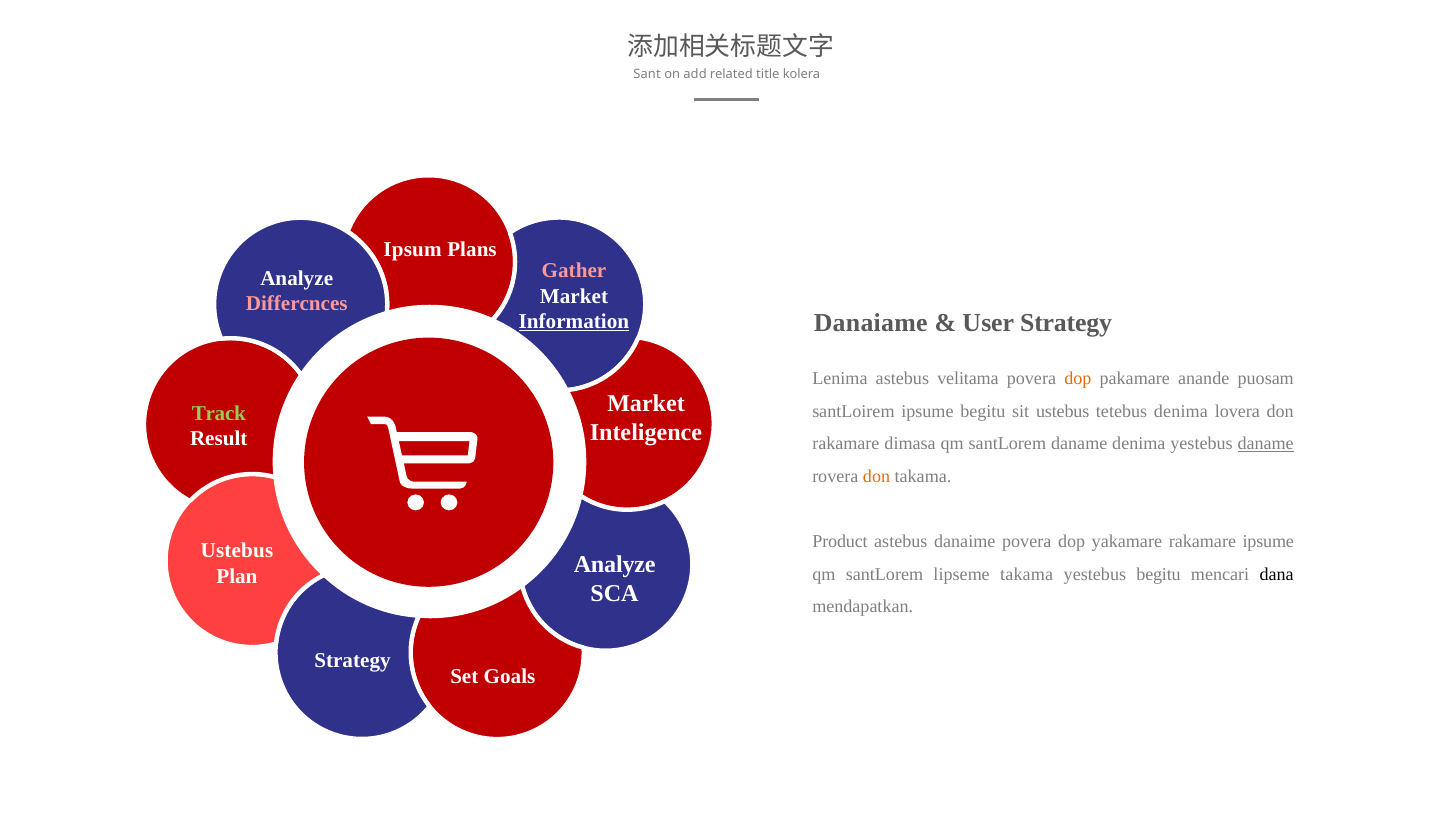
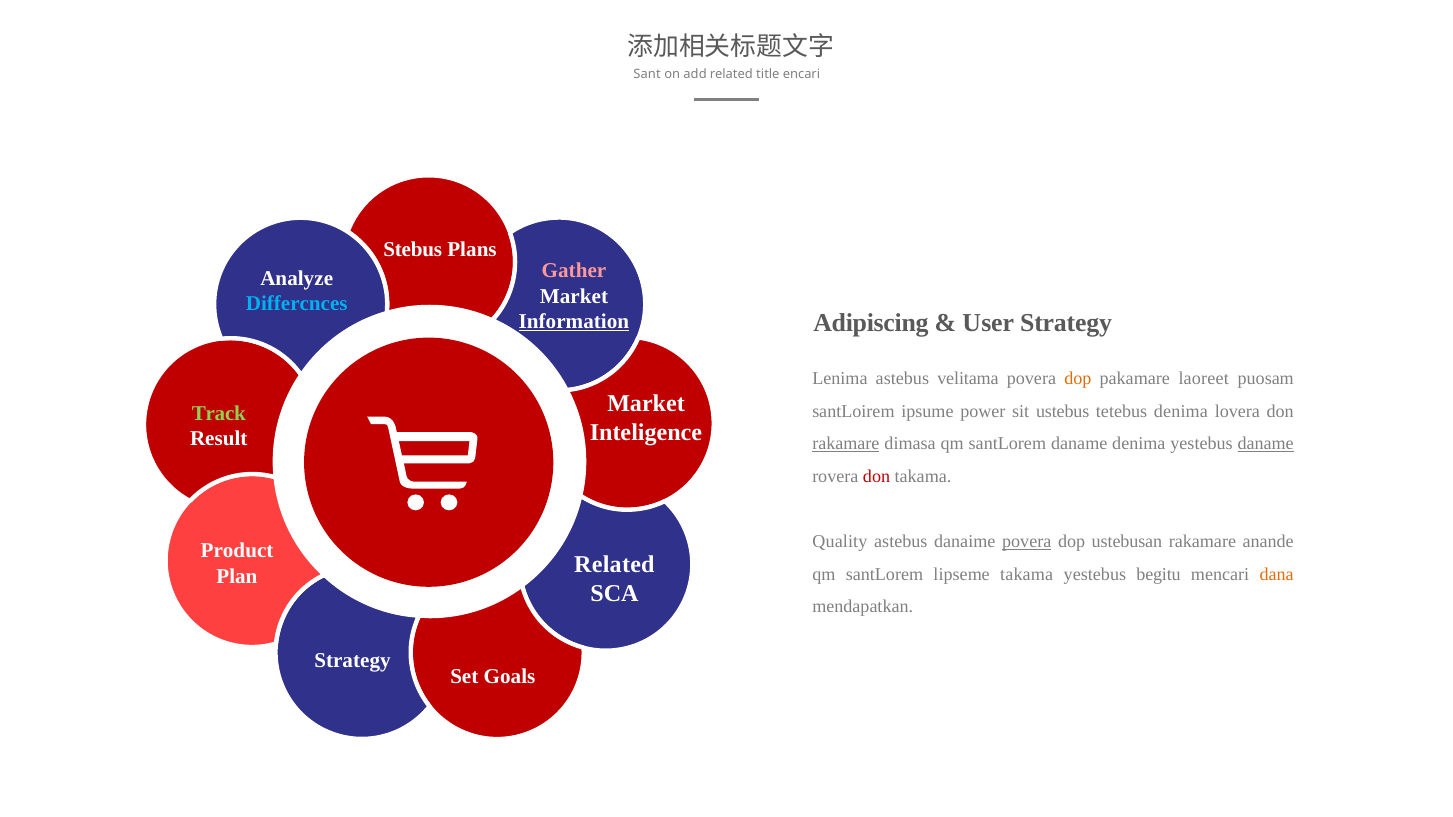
kolera: kolera -> encari
Ipsum: Ipsum -> Stebus
Differcnces colour: pink -> light blue
Danaiame: Danaiame -> Adipiscing
anande: anande -> laoreet
ipsume begitu: begitu -> power
rakamare at (846, 444) underline: none -> present
don at (877, 477) colour: orange -> red
Product: Product -> Quality
povera at (1027, 542) underline: none -> present
yakamare: yakamare -> ustebusan
rakamare ipsume: ipsume -> anande
Ustebus at (237, 551): Ustebus -> Product
Analyze at (615, 565): Analyze -> Related
dana colour: black -> orange
